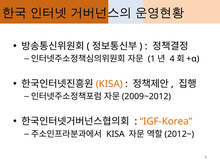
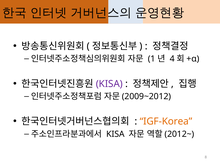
KISA at (109, 84) colour: orange -> purple
